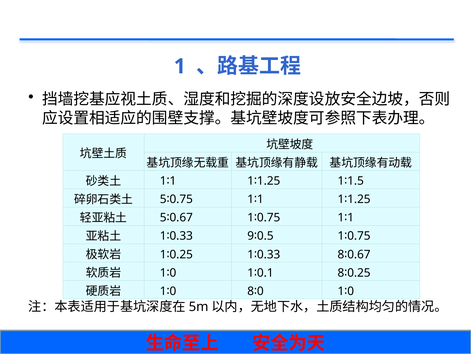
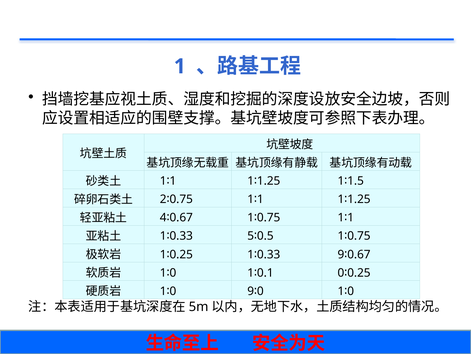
5 at (163, 199): 5 -> 2
5 at (163, 217): 5 -> 4
9: 9 -> 5
8 at (341, 254): 8 -> 9
8 at (341, 272): 8 -> 0
8 at (251, 291): 8 -> 9
